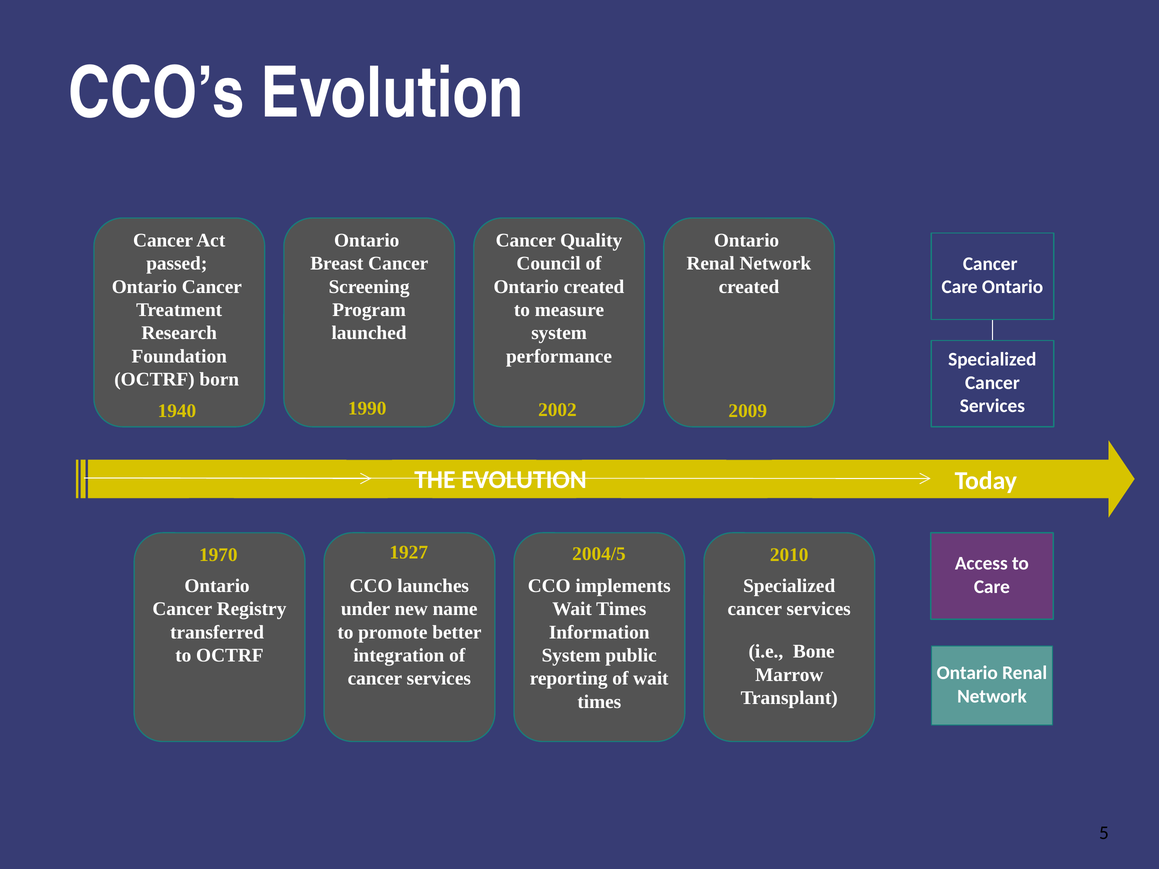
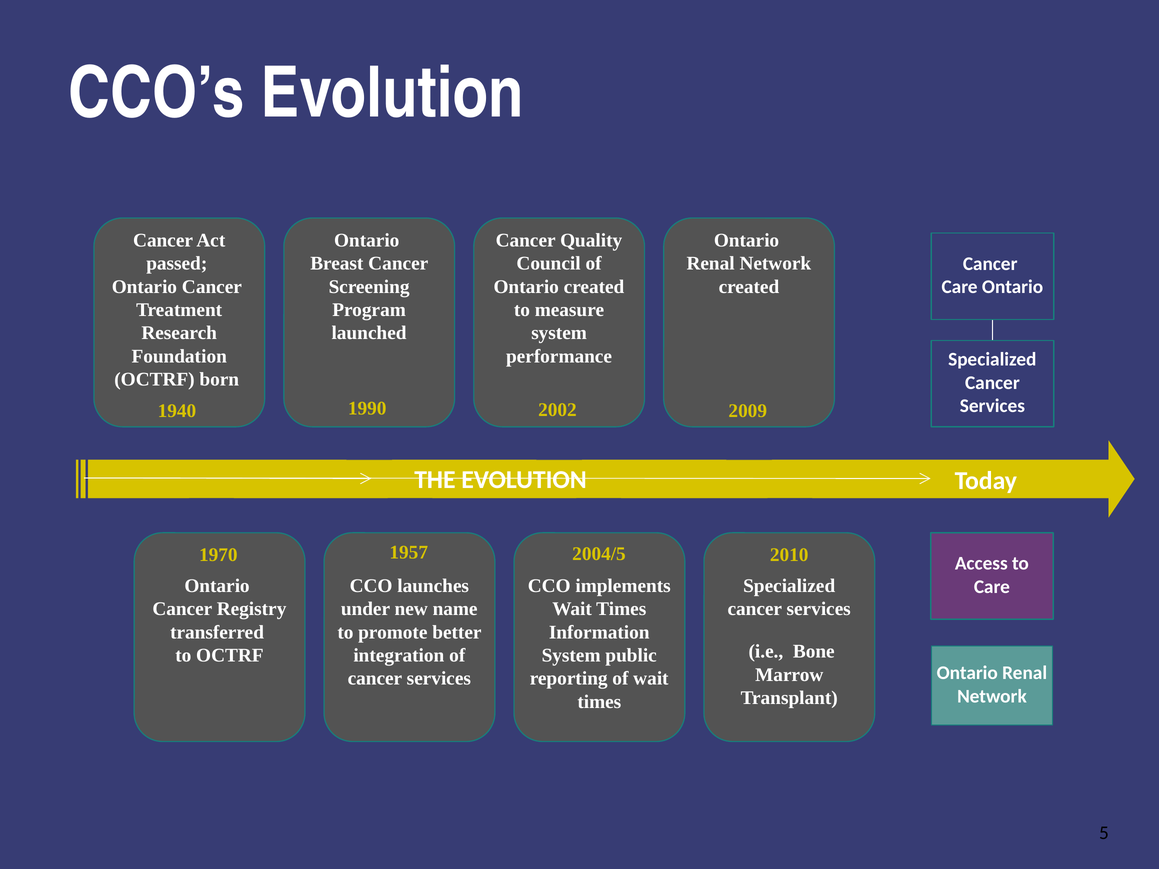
1927: 1927 -> 1957
